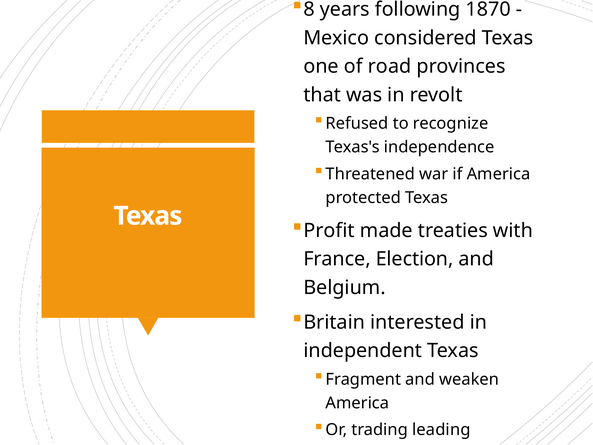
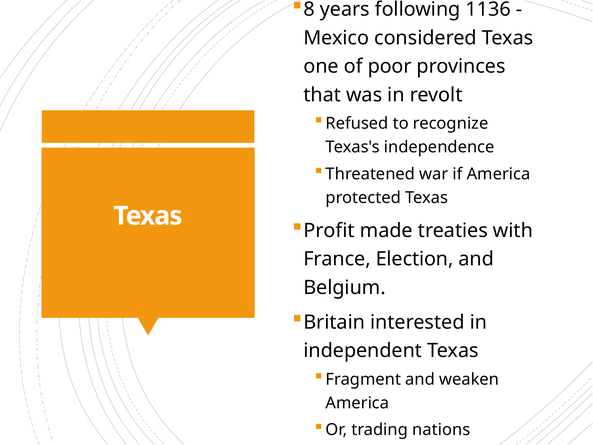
1870: 1870 -> 1136
road: road -> poor
leading: leading -> nations
